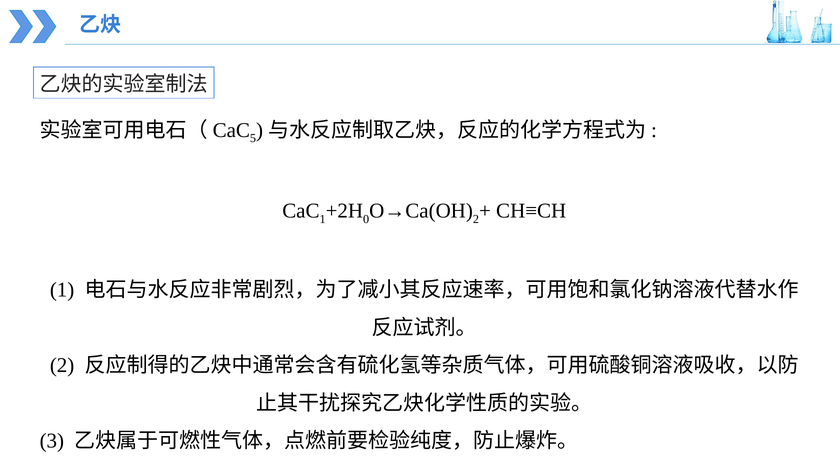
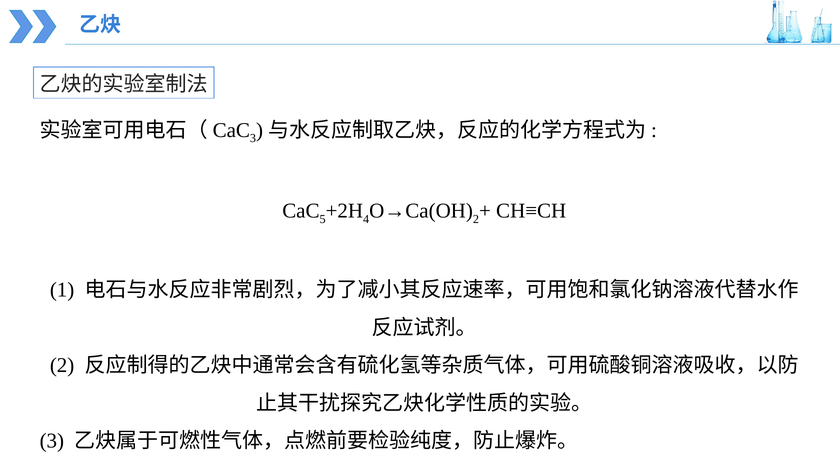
5 at (253, 138): 5 -> 3
1 at (323, 219): 1 -> 5
0: 0 -> 4
